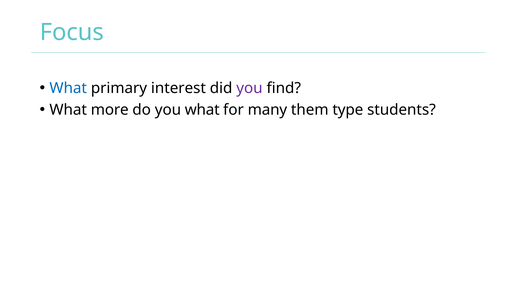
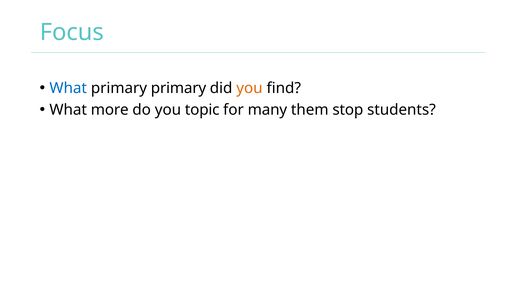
primary interest: interest -> primary
you at (249, 88) colour: purple -> orange
you what: what -> topic
type: type -> stop
